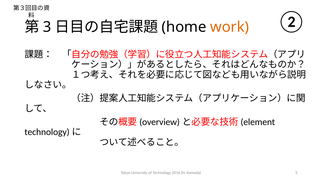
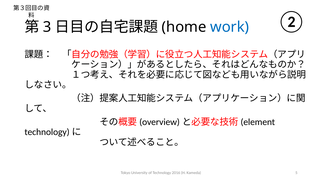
work colour: orange -> blue
